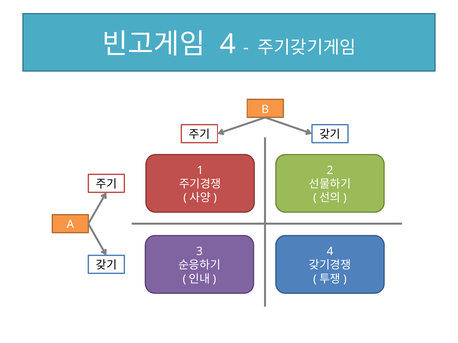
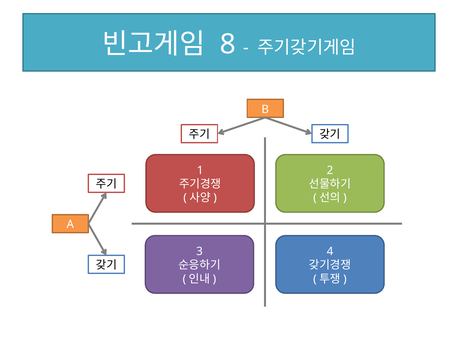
4 at (228, 44): 4 -> 8
